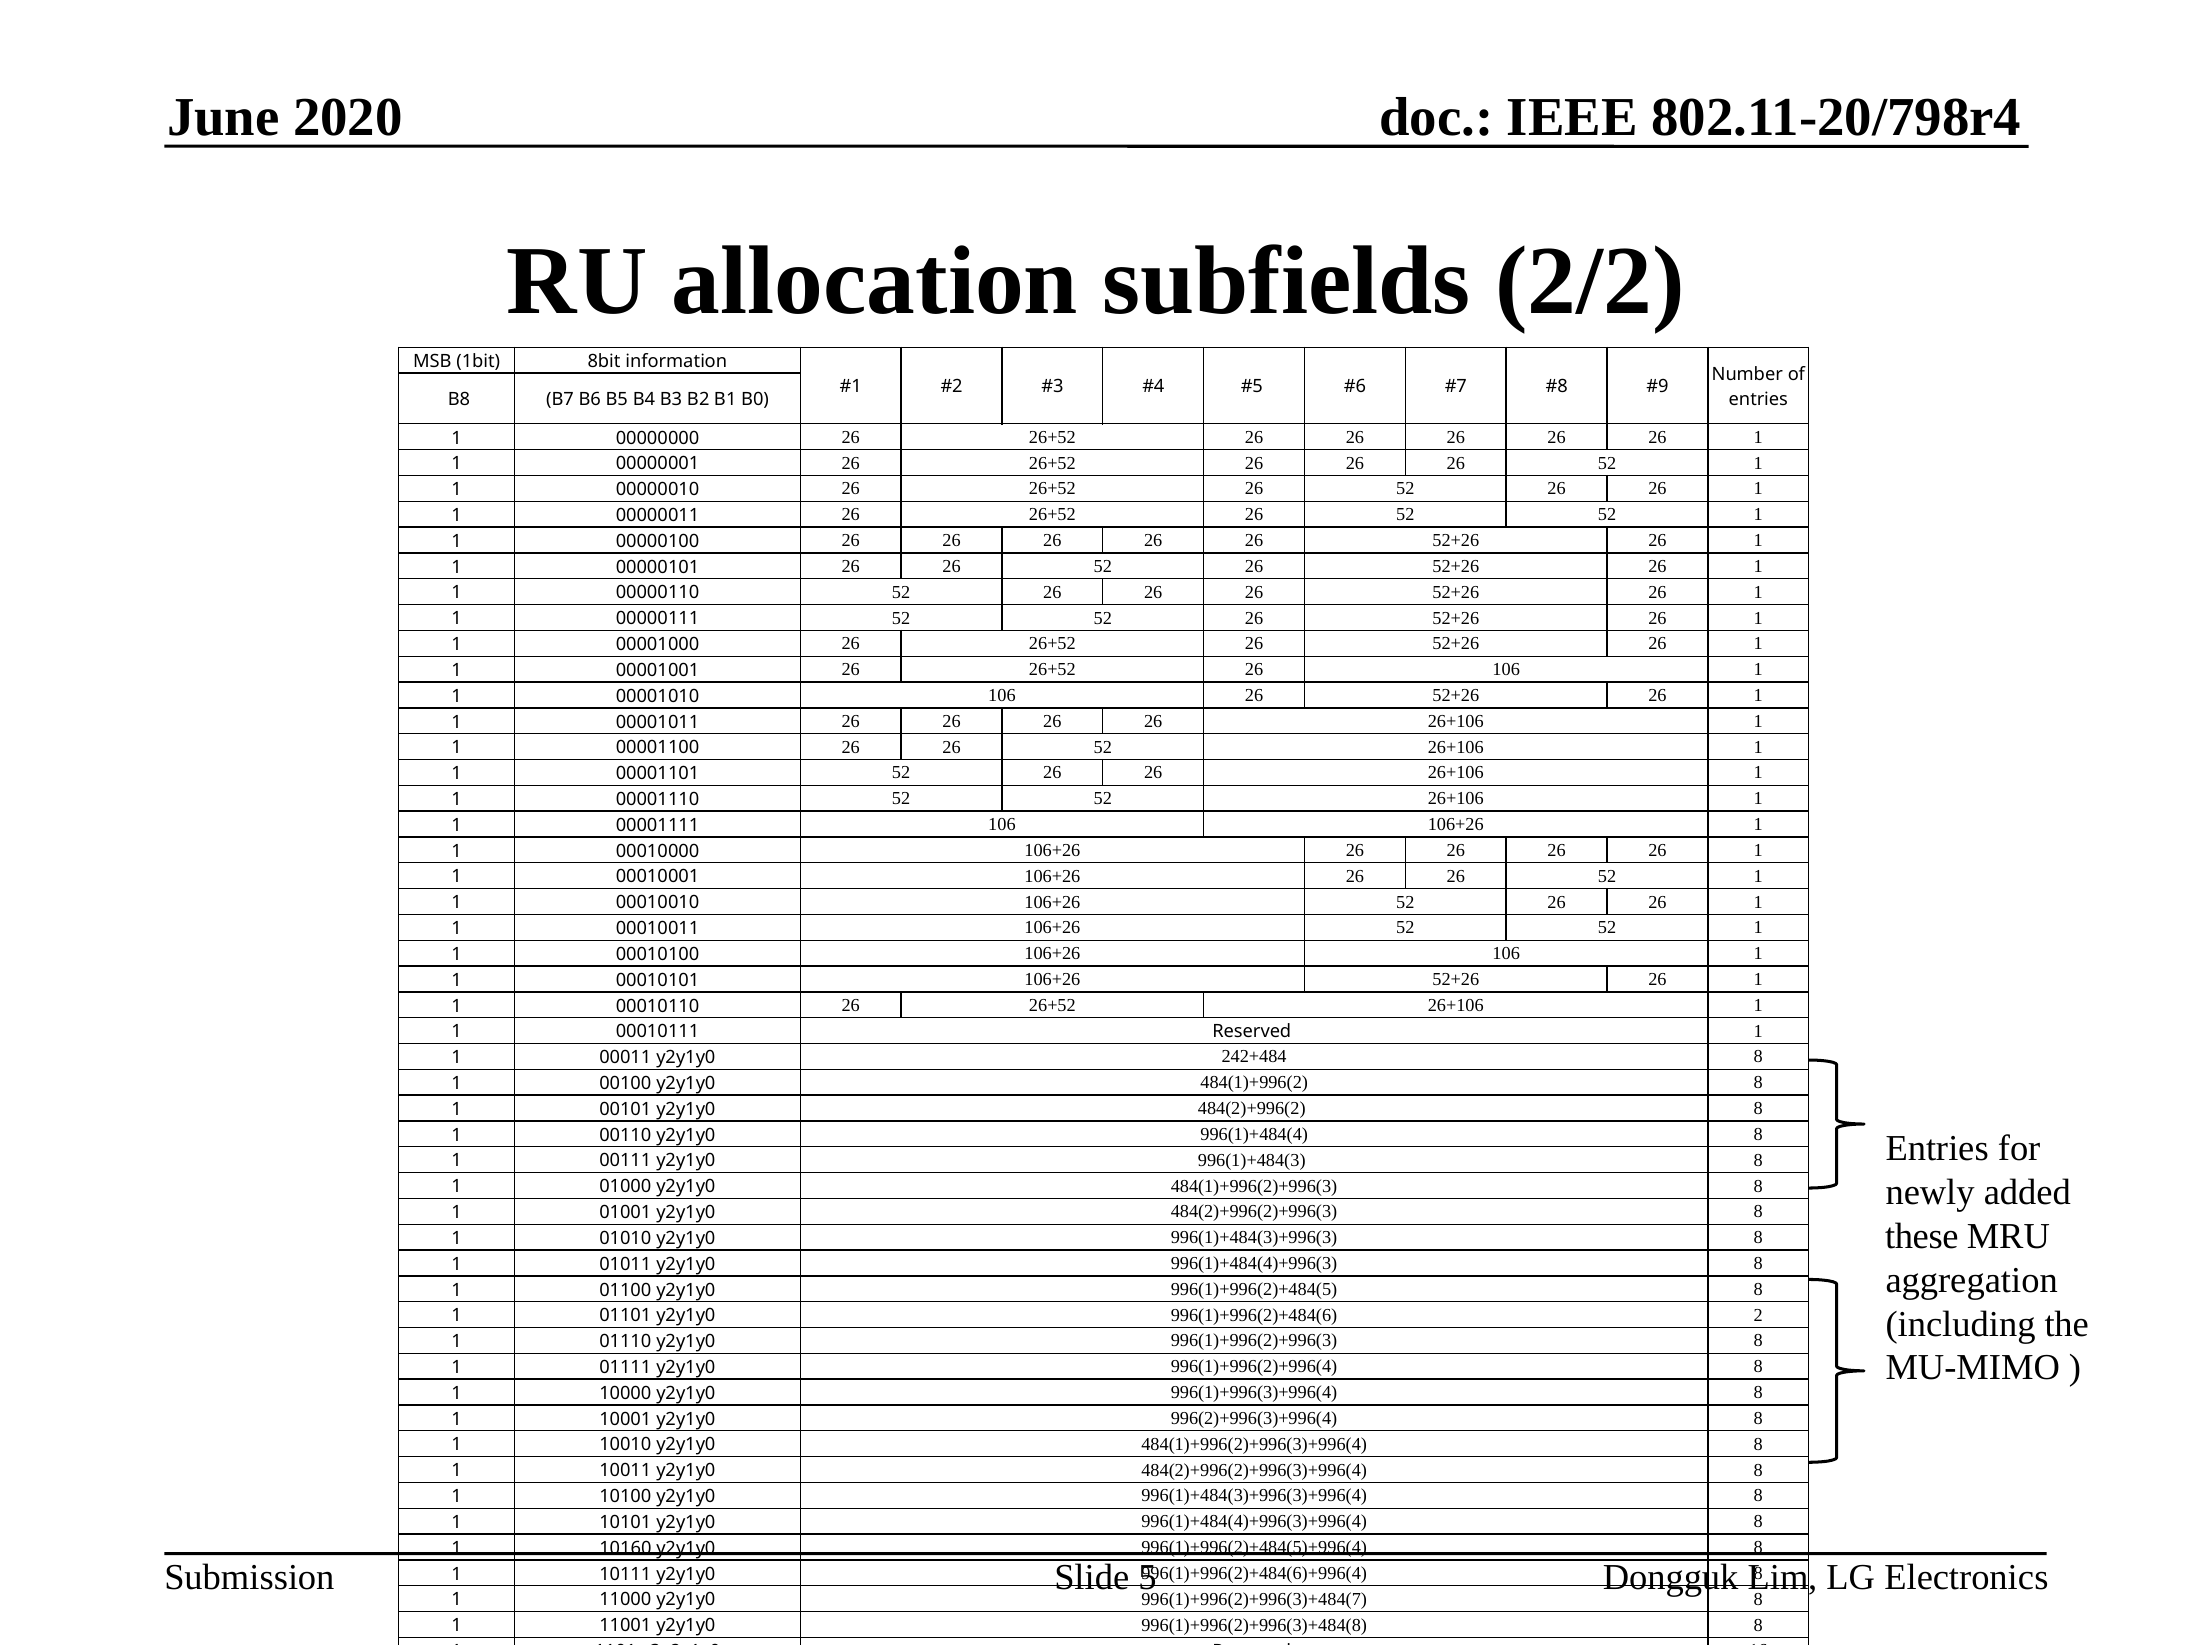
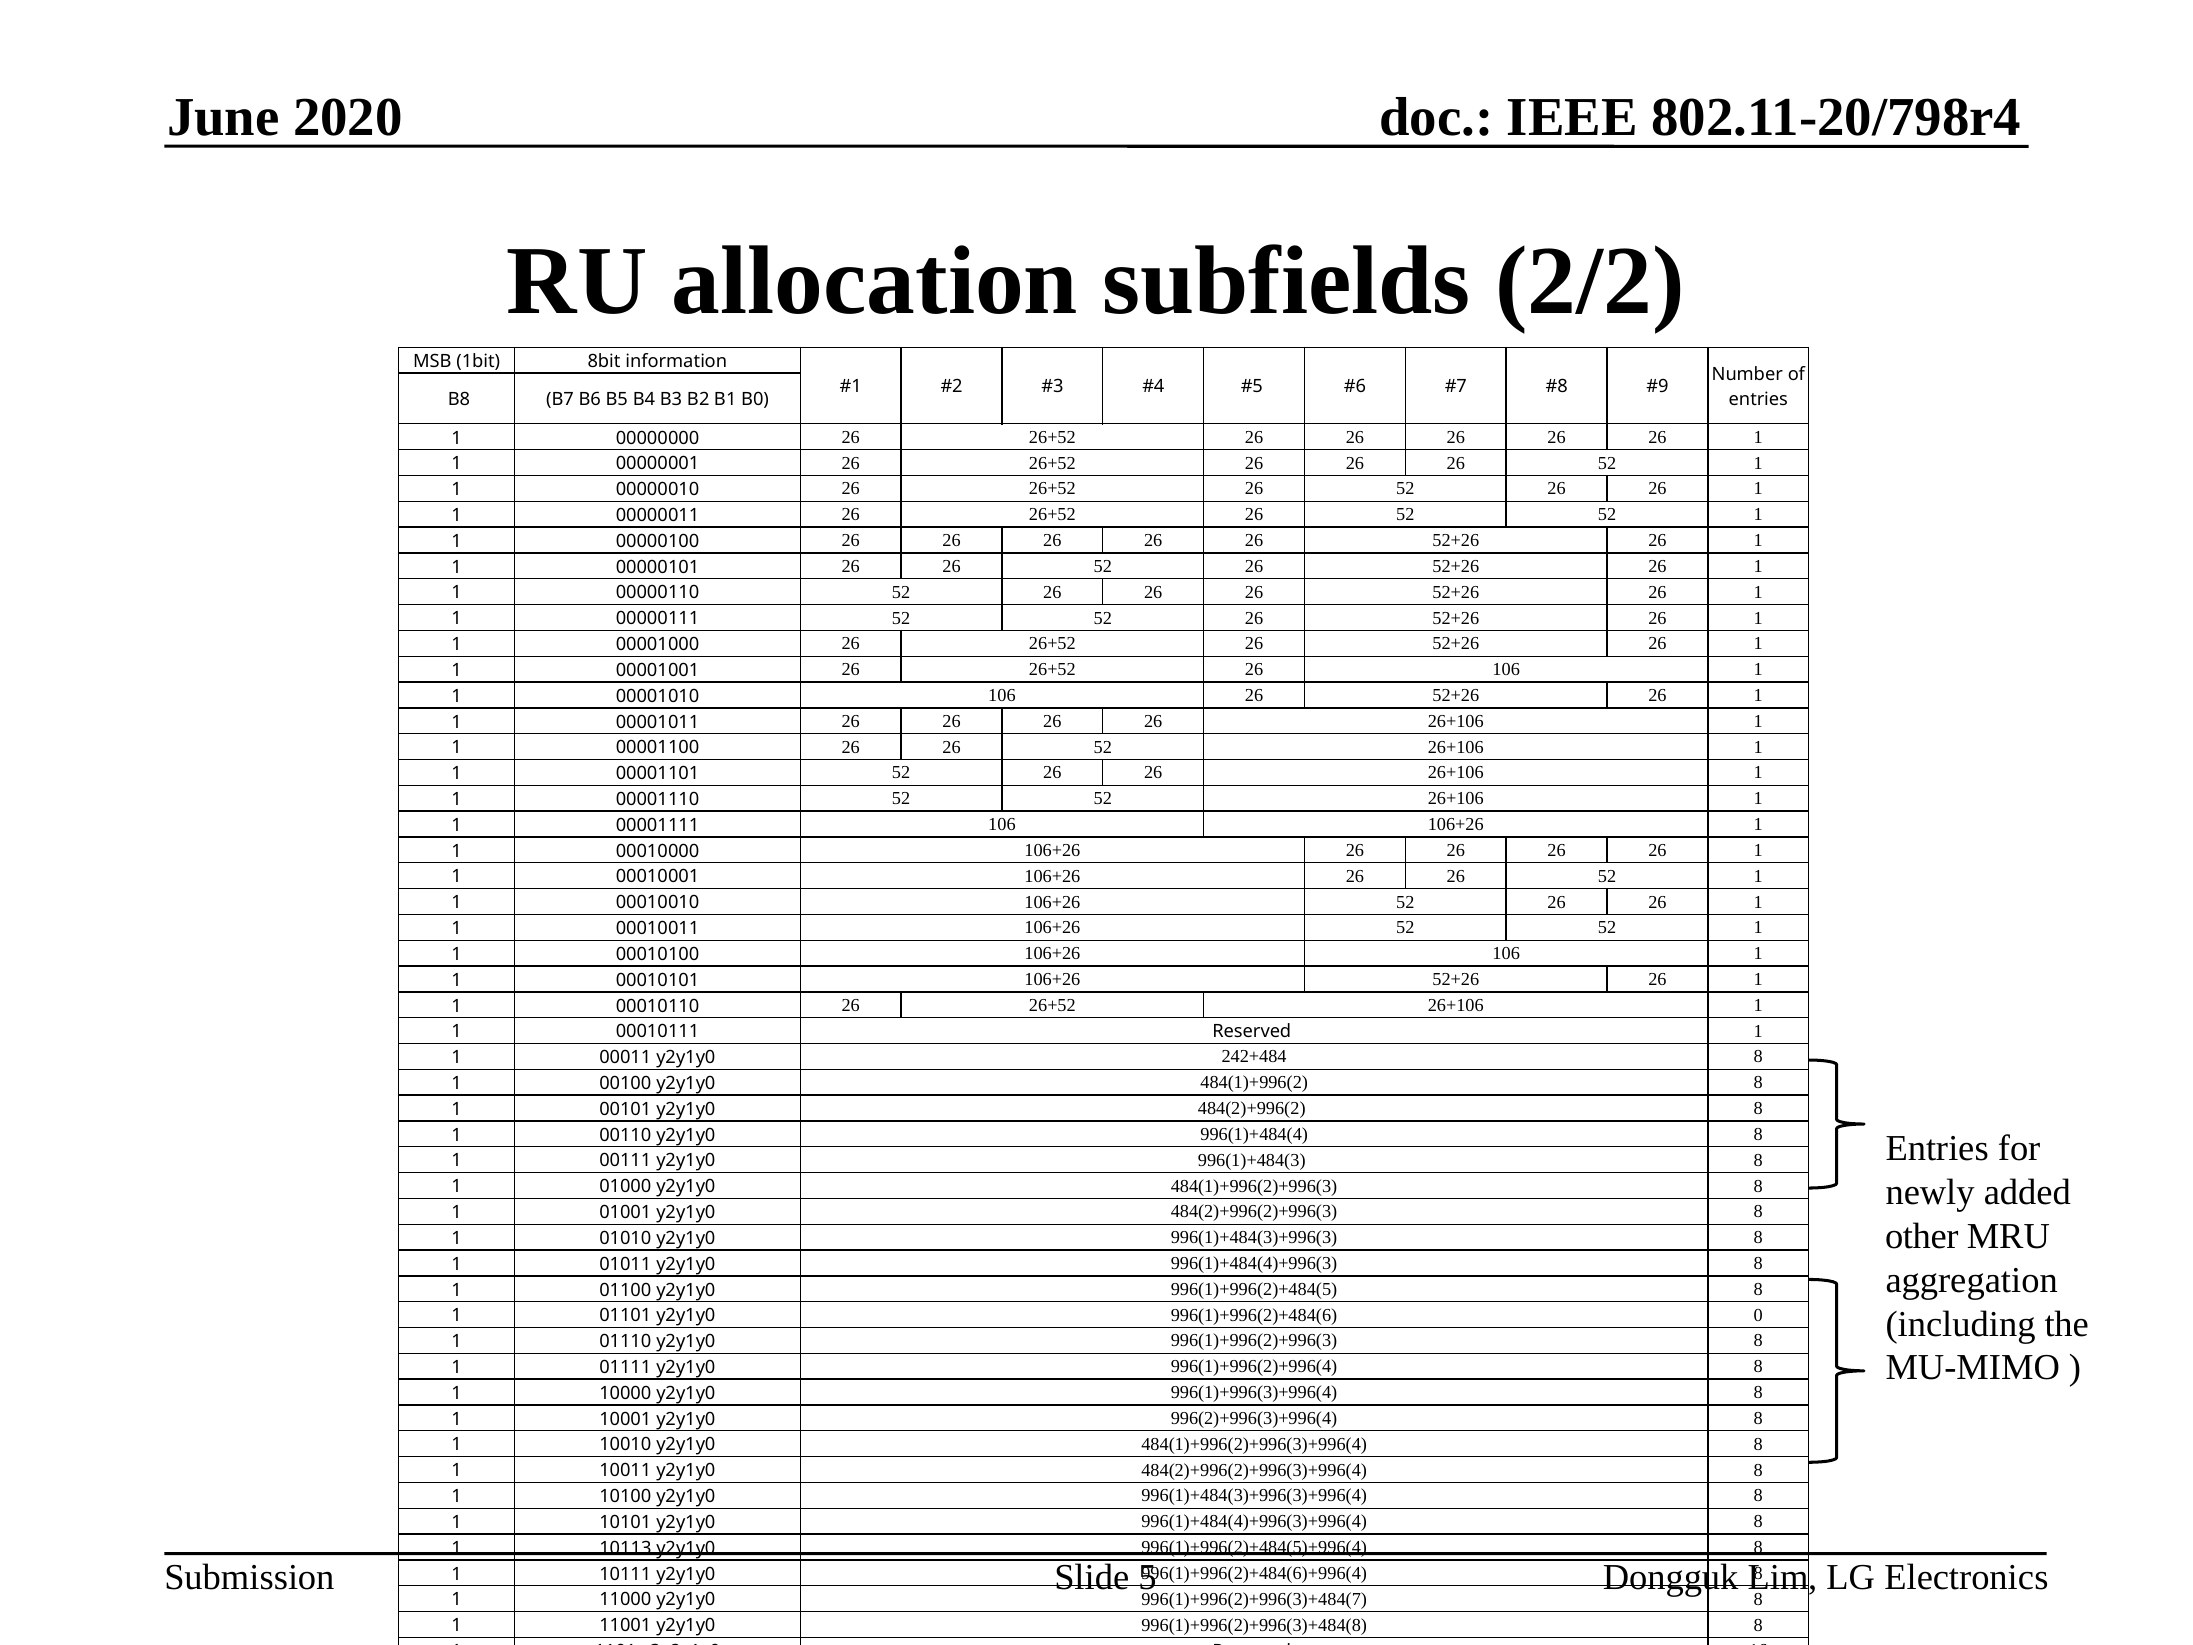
these: these -> other
2: 2 -> 0
10160: 10160 -> 10113
